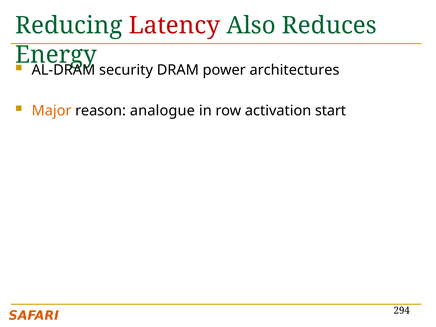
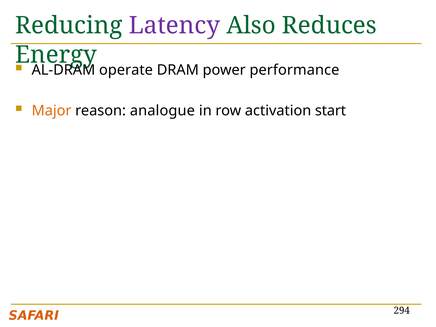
Latency colour: red -> purple
security: security -> operate
architectures: architectures -> performance
